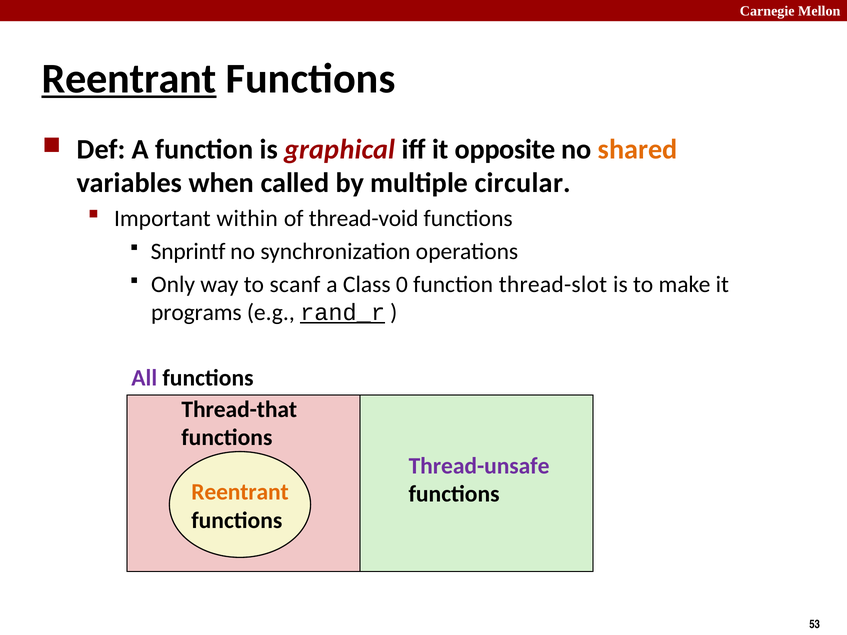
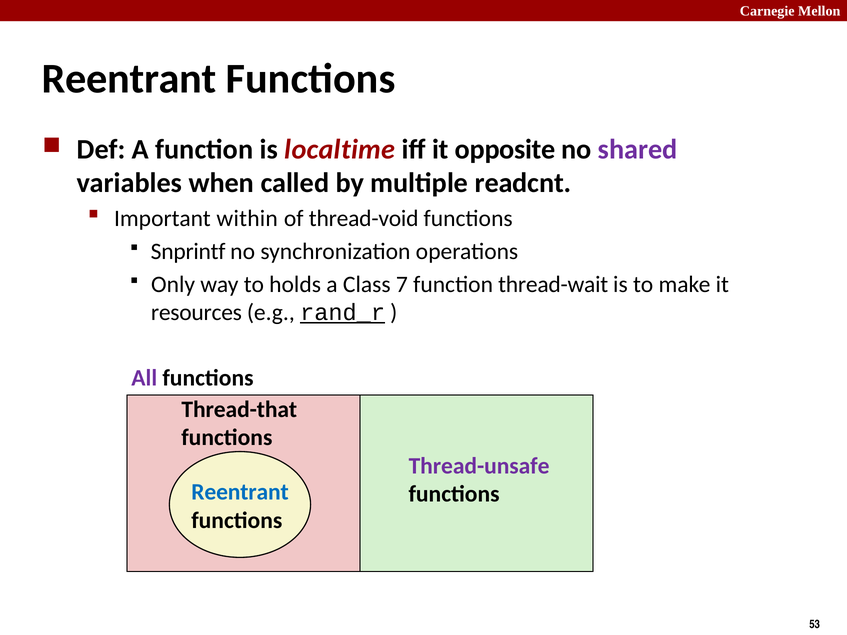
Reentrant at (129, 79) underline: present -> none
graphical: graphical -> localtime
shared colour: orange -> purple
circular: circular -> readcnt
scanf: scanf -> holds
0: 0 -> 7
thread-slot: thread-slot -> thread-wait
programs: programs -> resources
Reentrant at (240, 492) colour: orange -> blue
